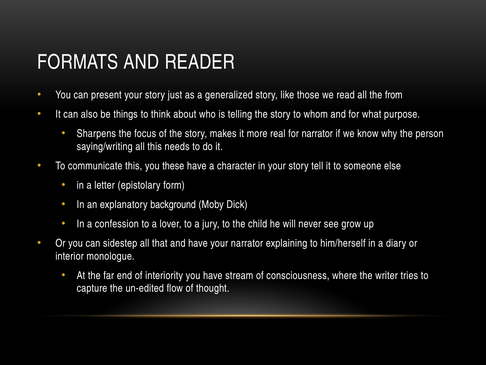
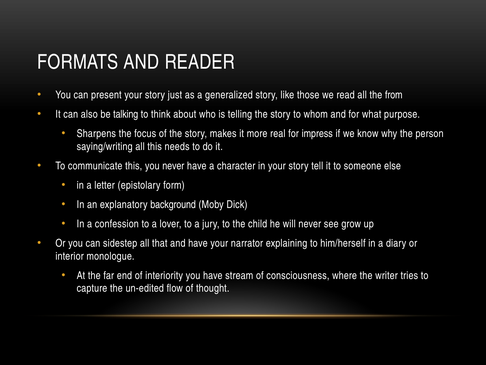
things: things -> talking
for narrator: narrator -> impress
you these: these -> never
